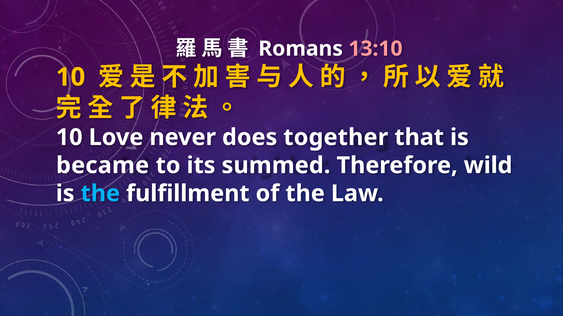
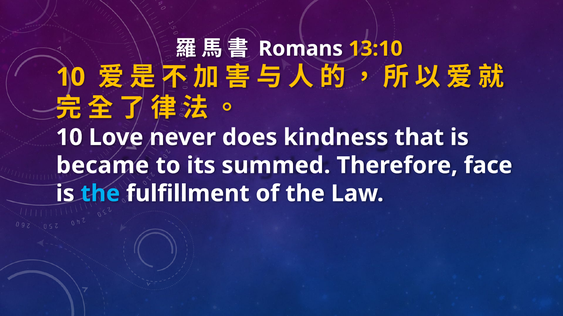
13:10 colour: pink -> yellow
together: together -> kindness
wild: wild -> face
